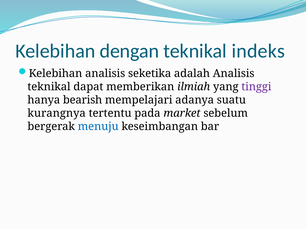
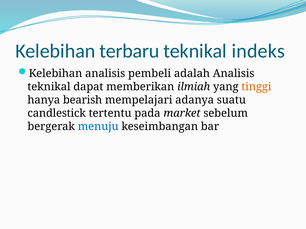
dengan: dengan -> terbaru
seketika: seketika -> pembeli
tinggi colour: purple -> orange
kurangnya: kurangnya -> candlestick
